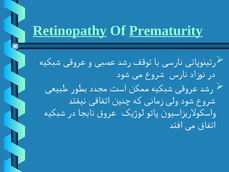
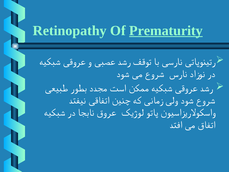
Retinopathy underline: present -> none
